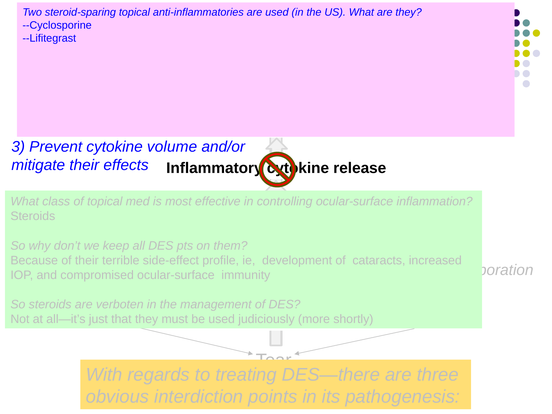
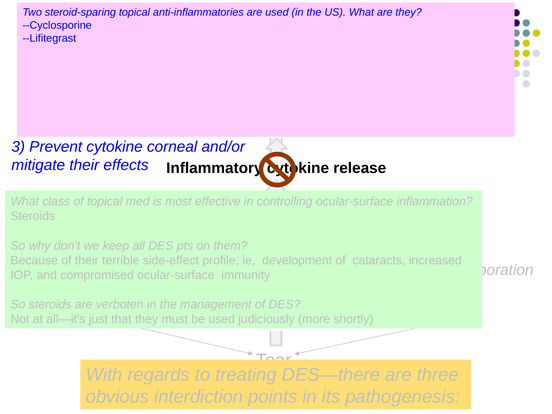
cytokine volume: volume -> corneal
